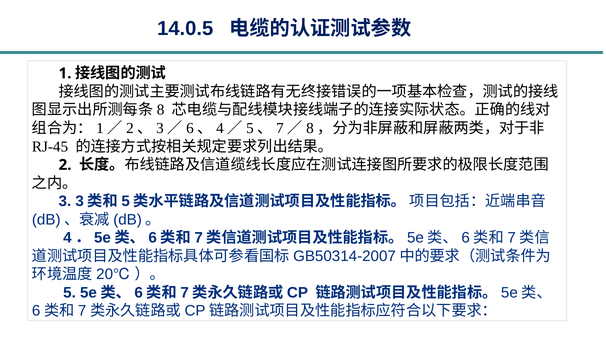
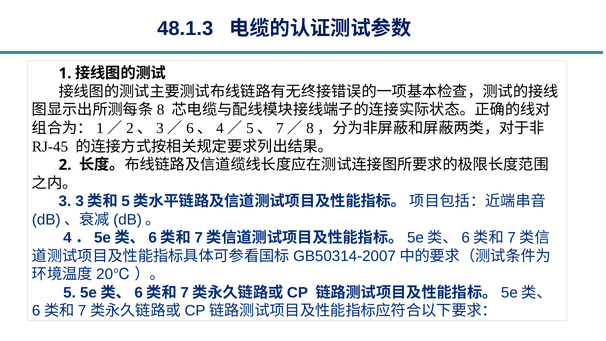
14.0.5: 14.0.5 -> 48.1.3
